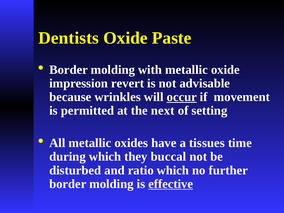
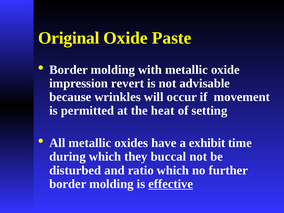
Dentists: Dentists -> Original
occur underline: present -> none
next: next -> heat
tissues: tissues -> exhibit
